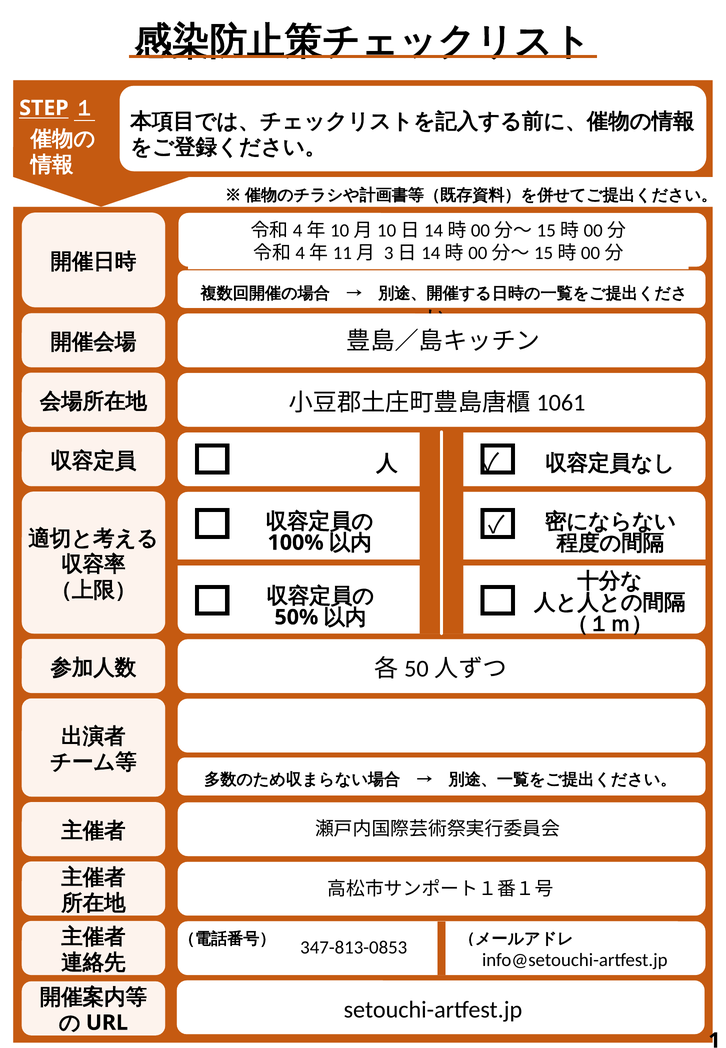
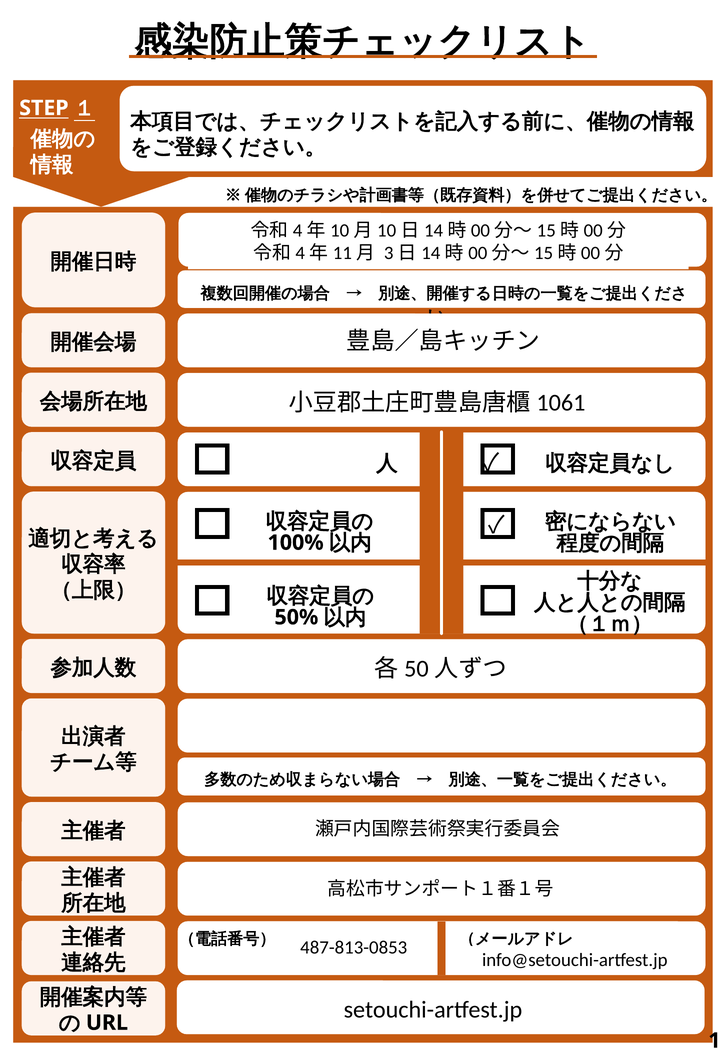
347-813-0853: 347-813-0853 -> 487-813-0853
